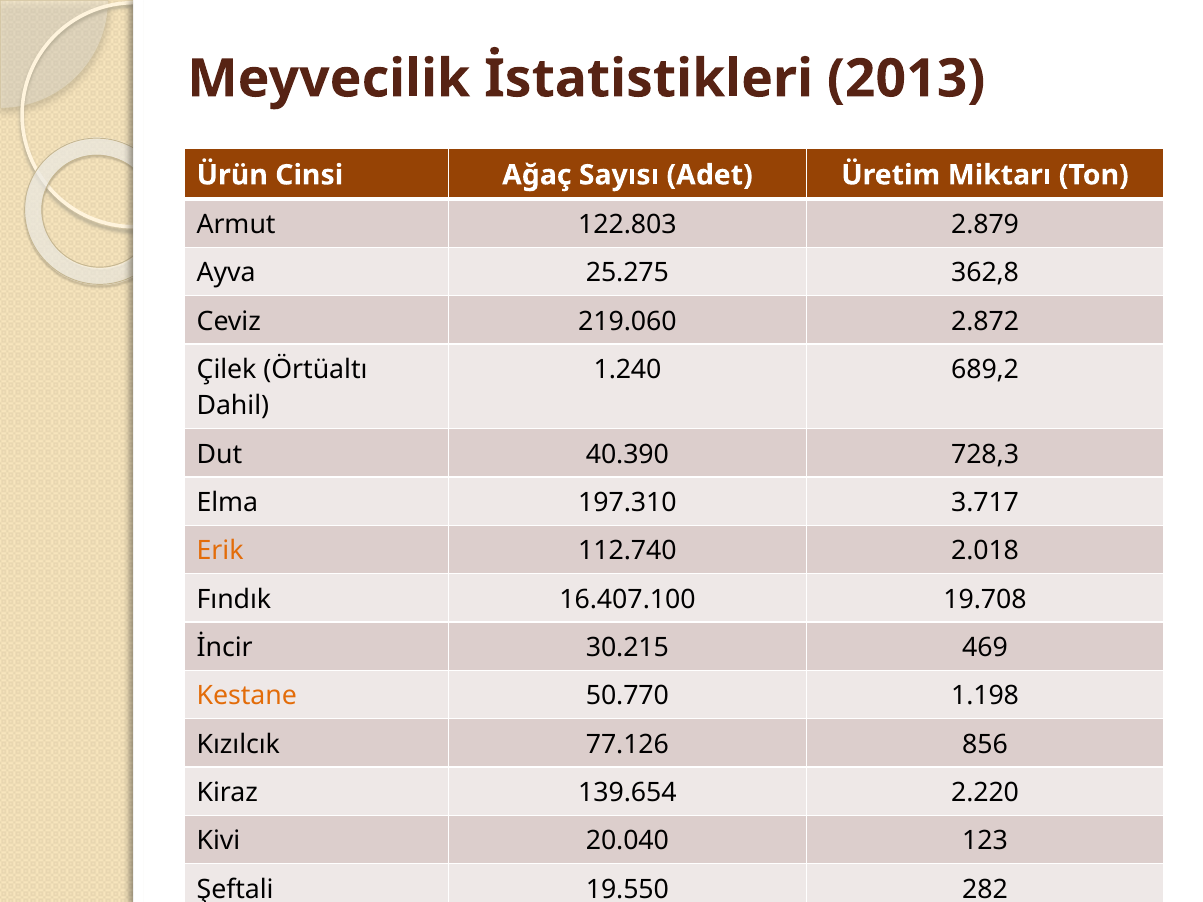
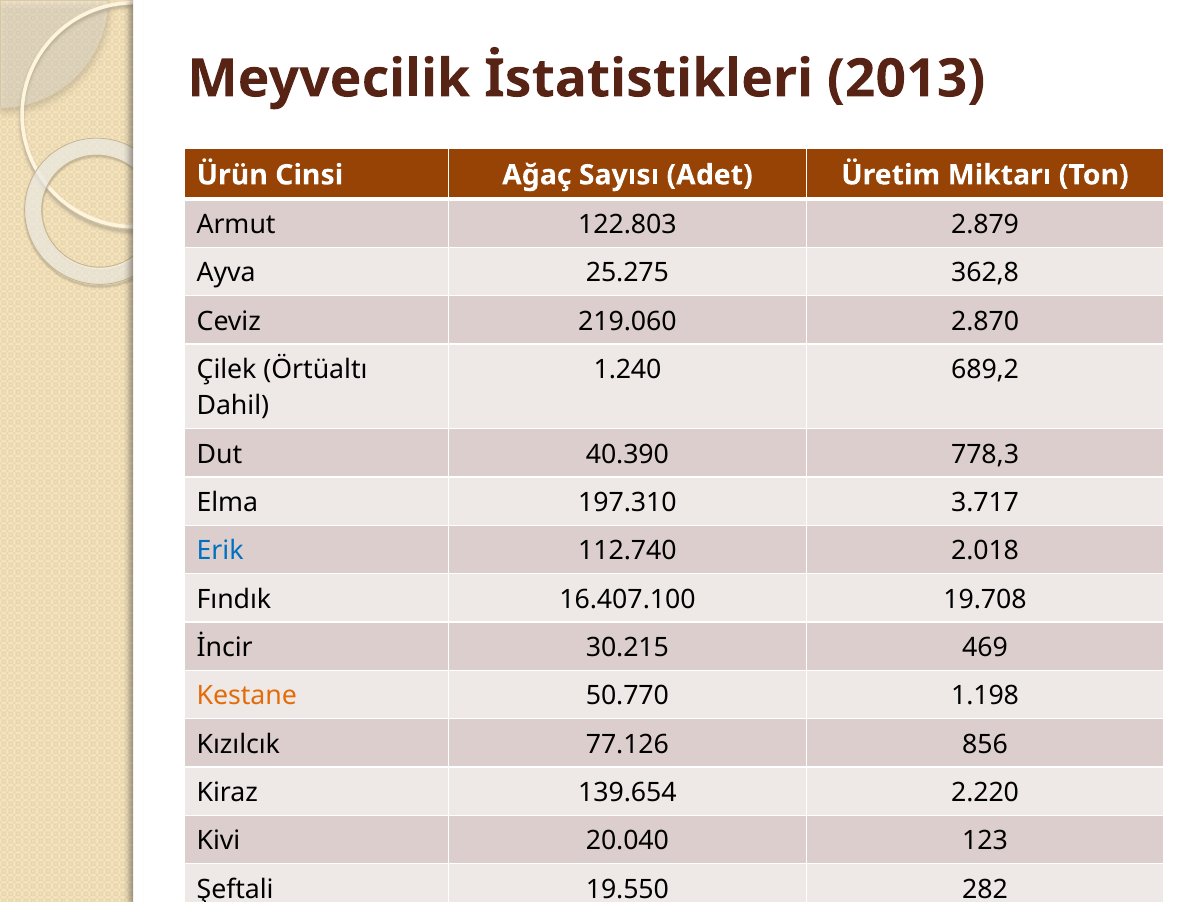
2.872: 2.872 -> 2.870
728,3: 728,3 -> 778,3
Erik colour: orange -> blue
